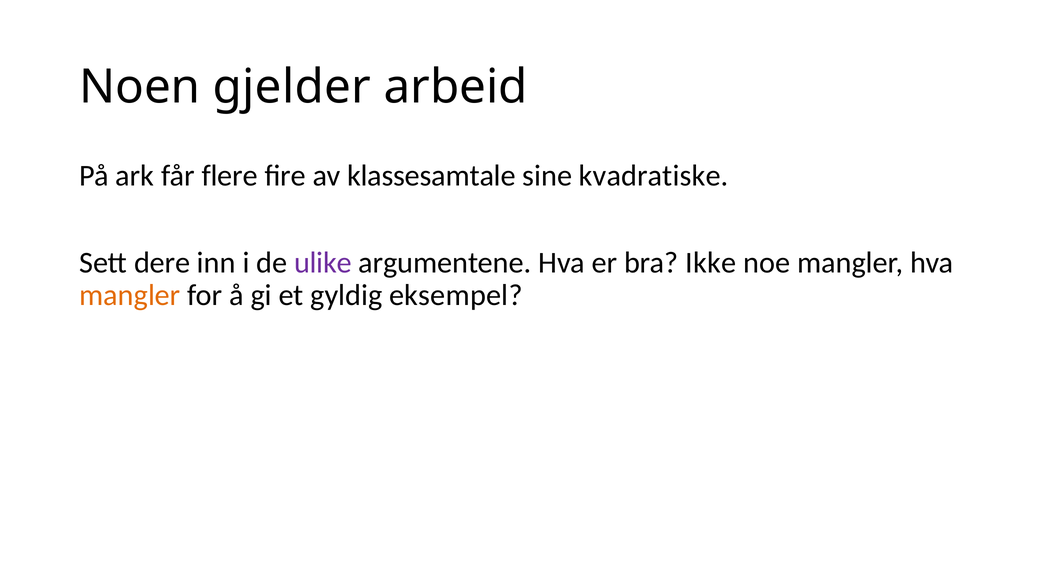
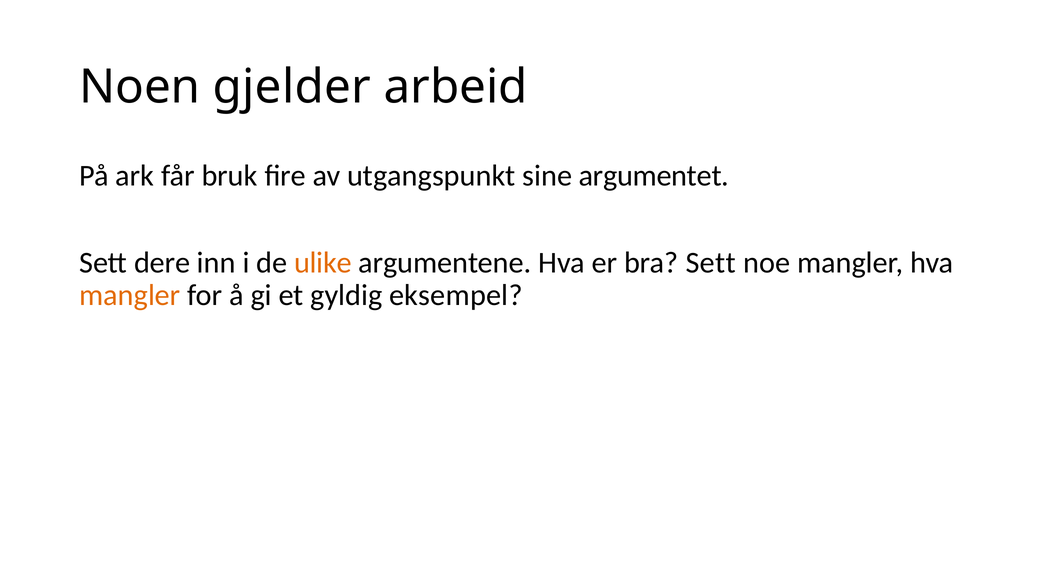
flere: flere -> bruk
klassesamtale: klassesamtale -> utgangspunkt
kvadratiske: kvadratiske -> argumentet
ulike colour: purple -> orange
bra Ikke: Ikke -> Sett
